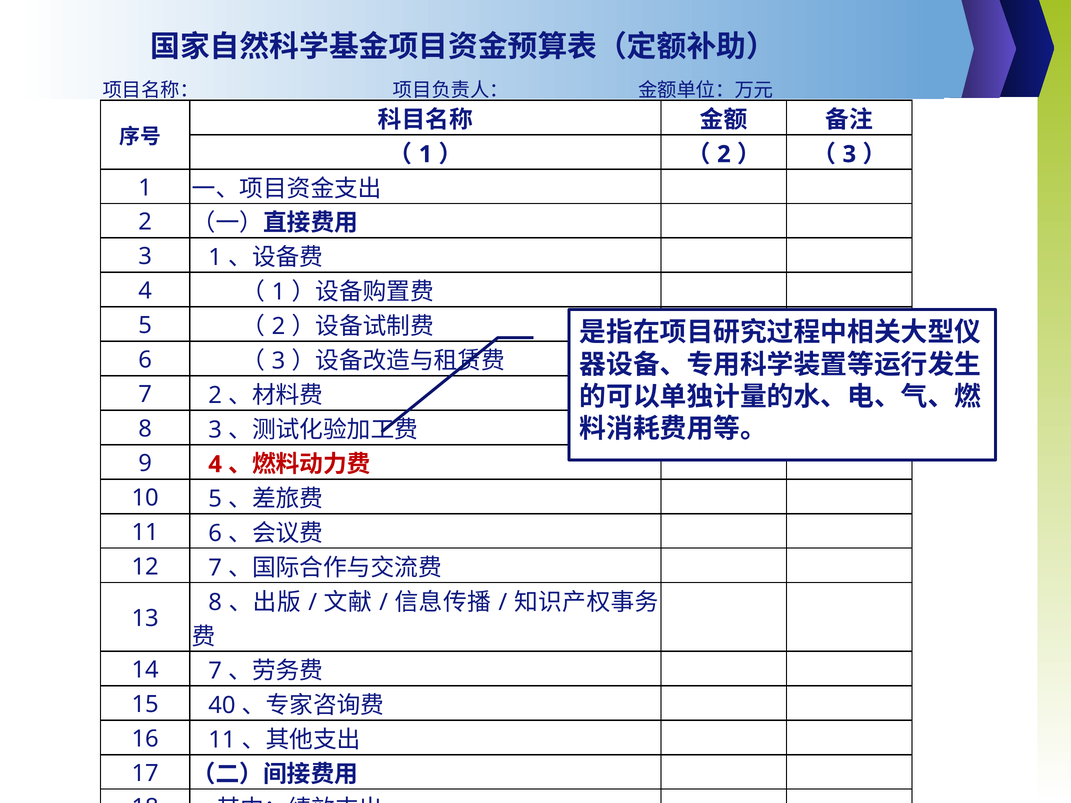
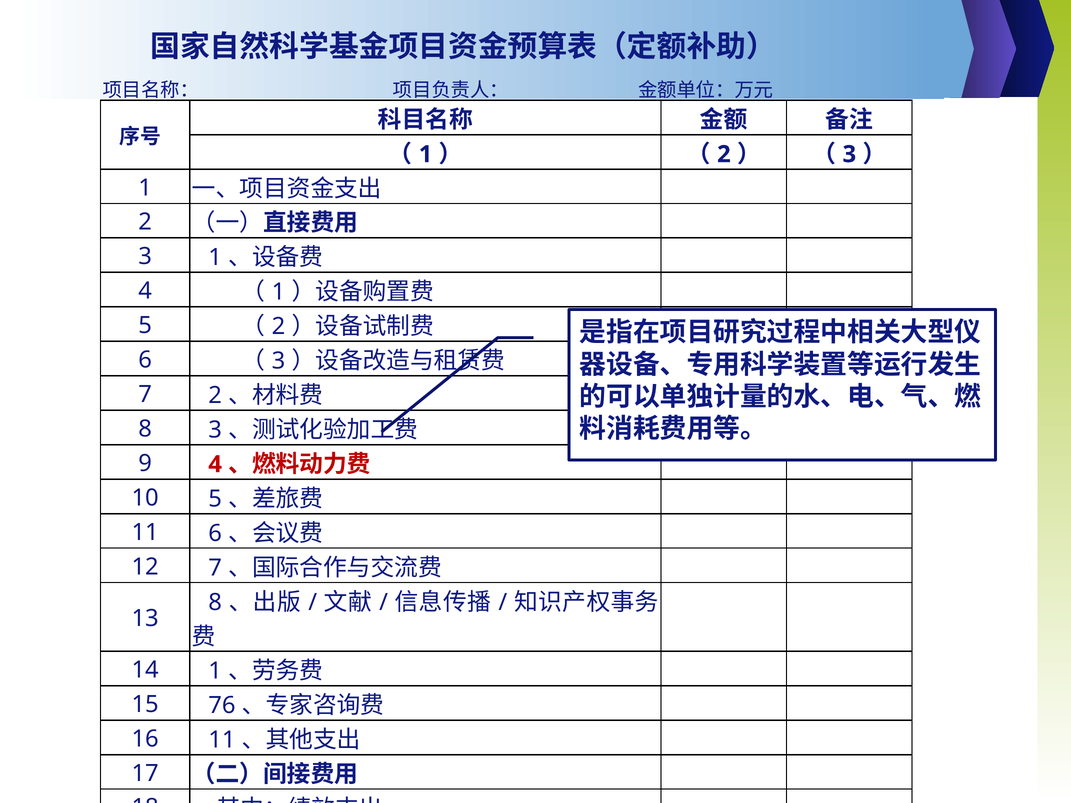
14 7: 7 -> 1
40: 40 -> 76
